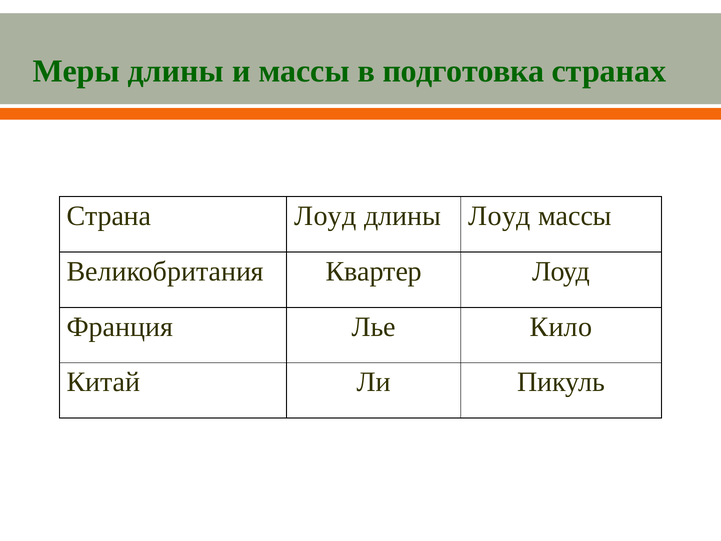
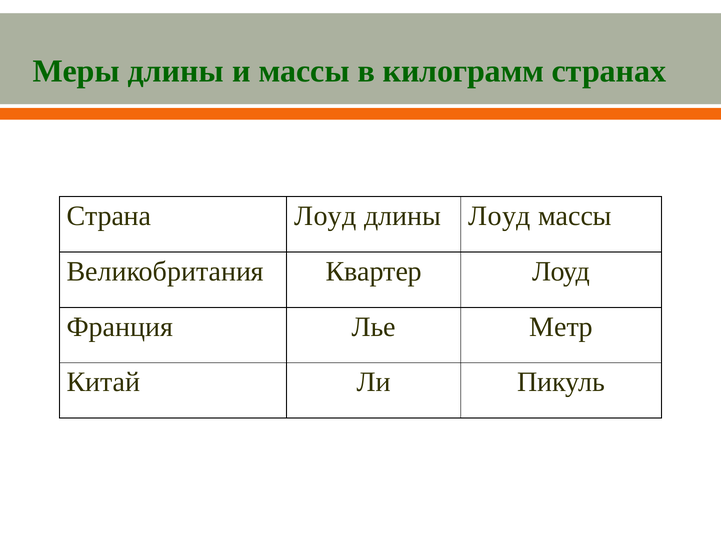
подготовка: подготовка -> килограмм
Кило: Кило -> Метр
